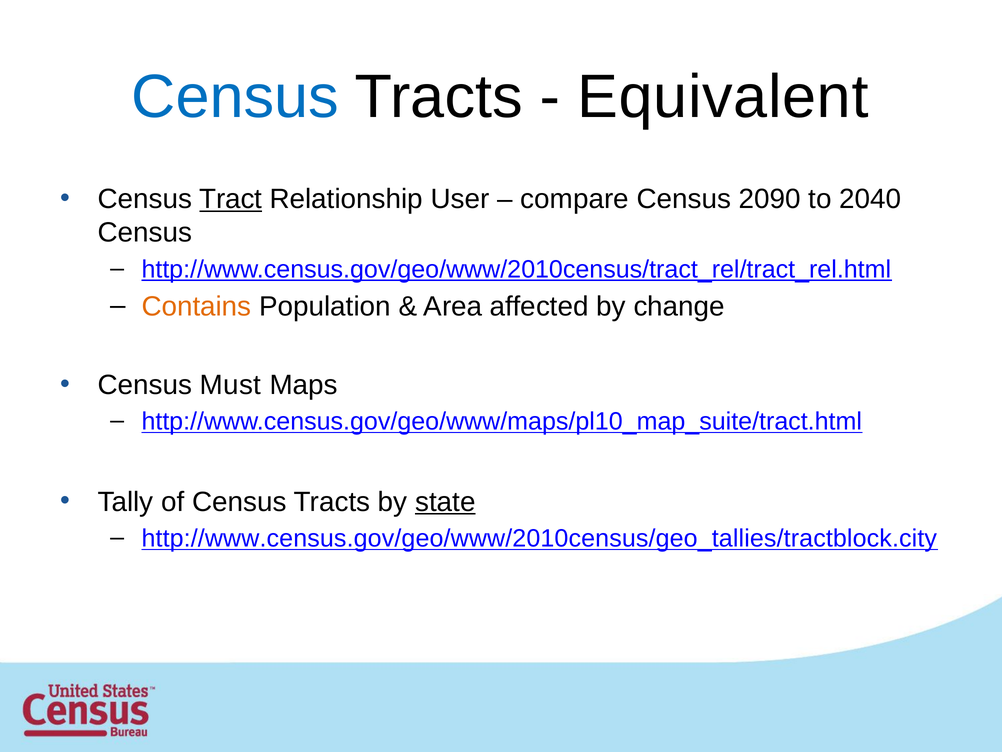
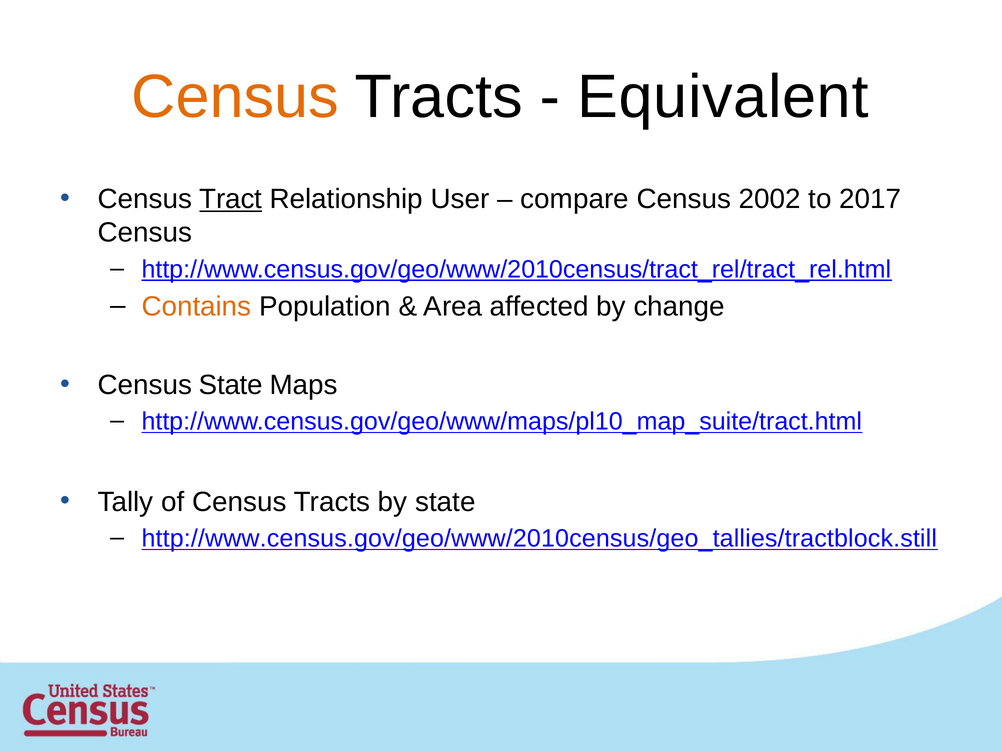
Census at (235, 97) colour: blue -> orange
2090: 2090 -> 2002
2040: 2040 -> 2017
Census Must: Must -> State
state at (445, 502) underline: present -> none
http://www.census.gov/geo/www/2010census/geo_tallies/tractblock.city: http://www.census.gov/geo/www/2010census/geo_tallies/tractblock.city -> http://www.census.gov/geo/www/2010census/geo_tallies/tractblock.still
